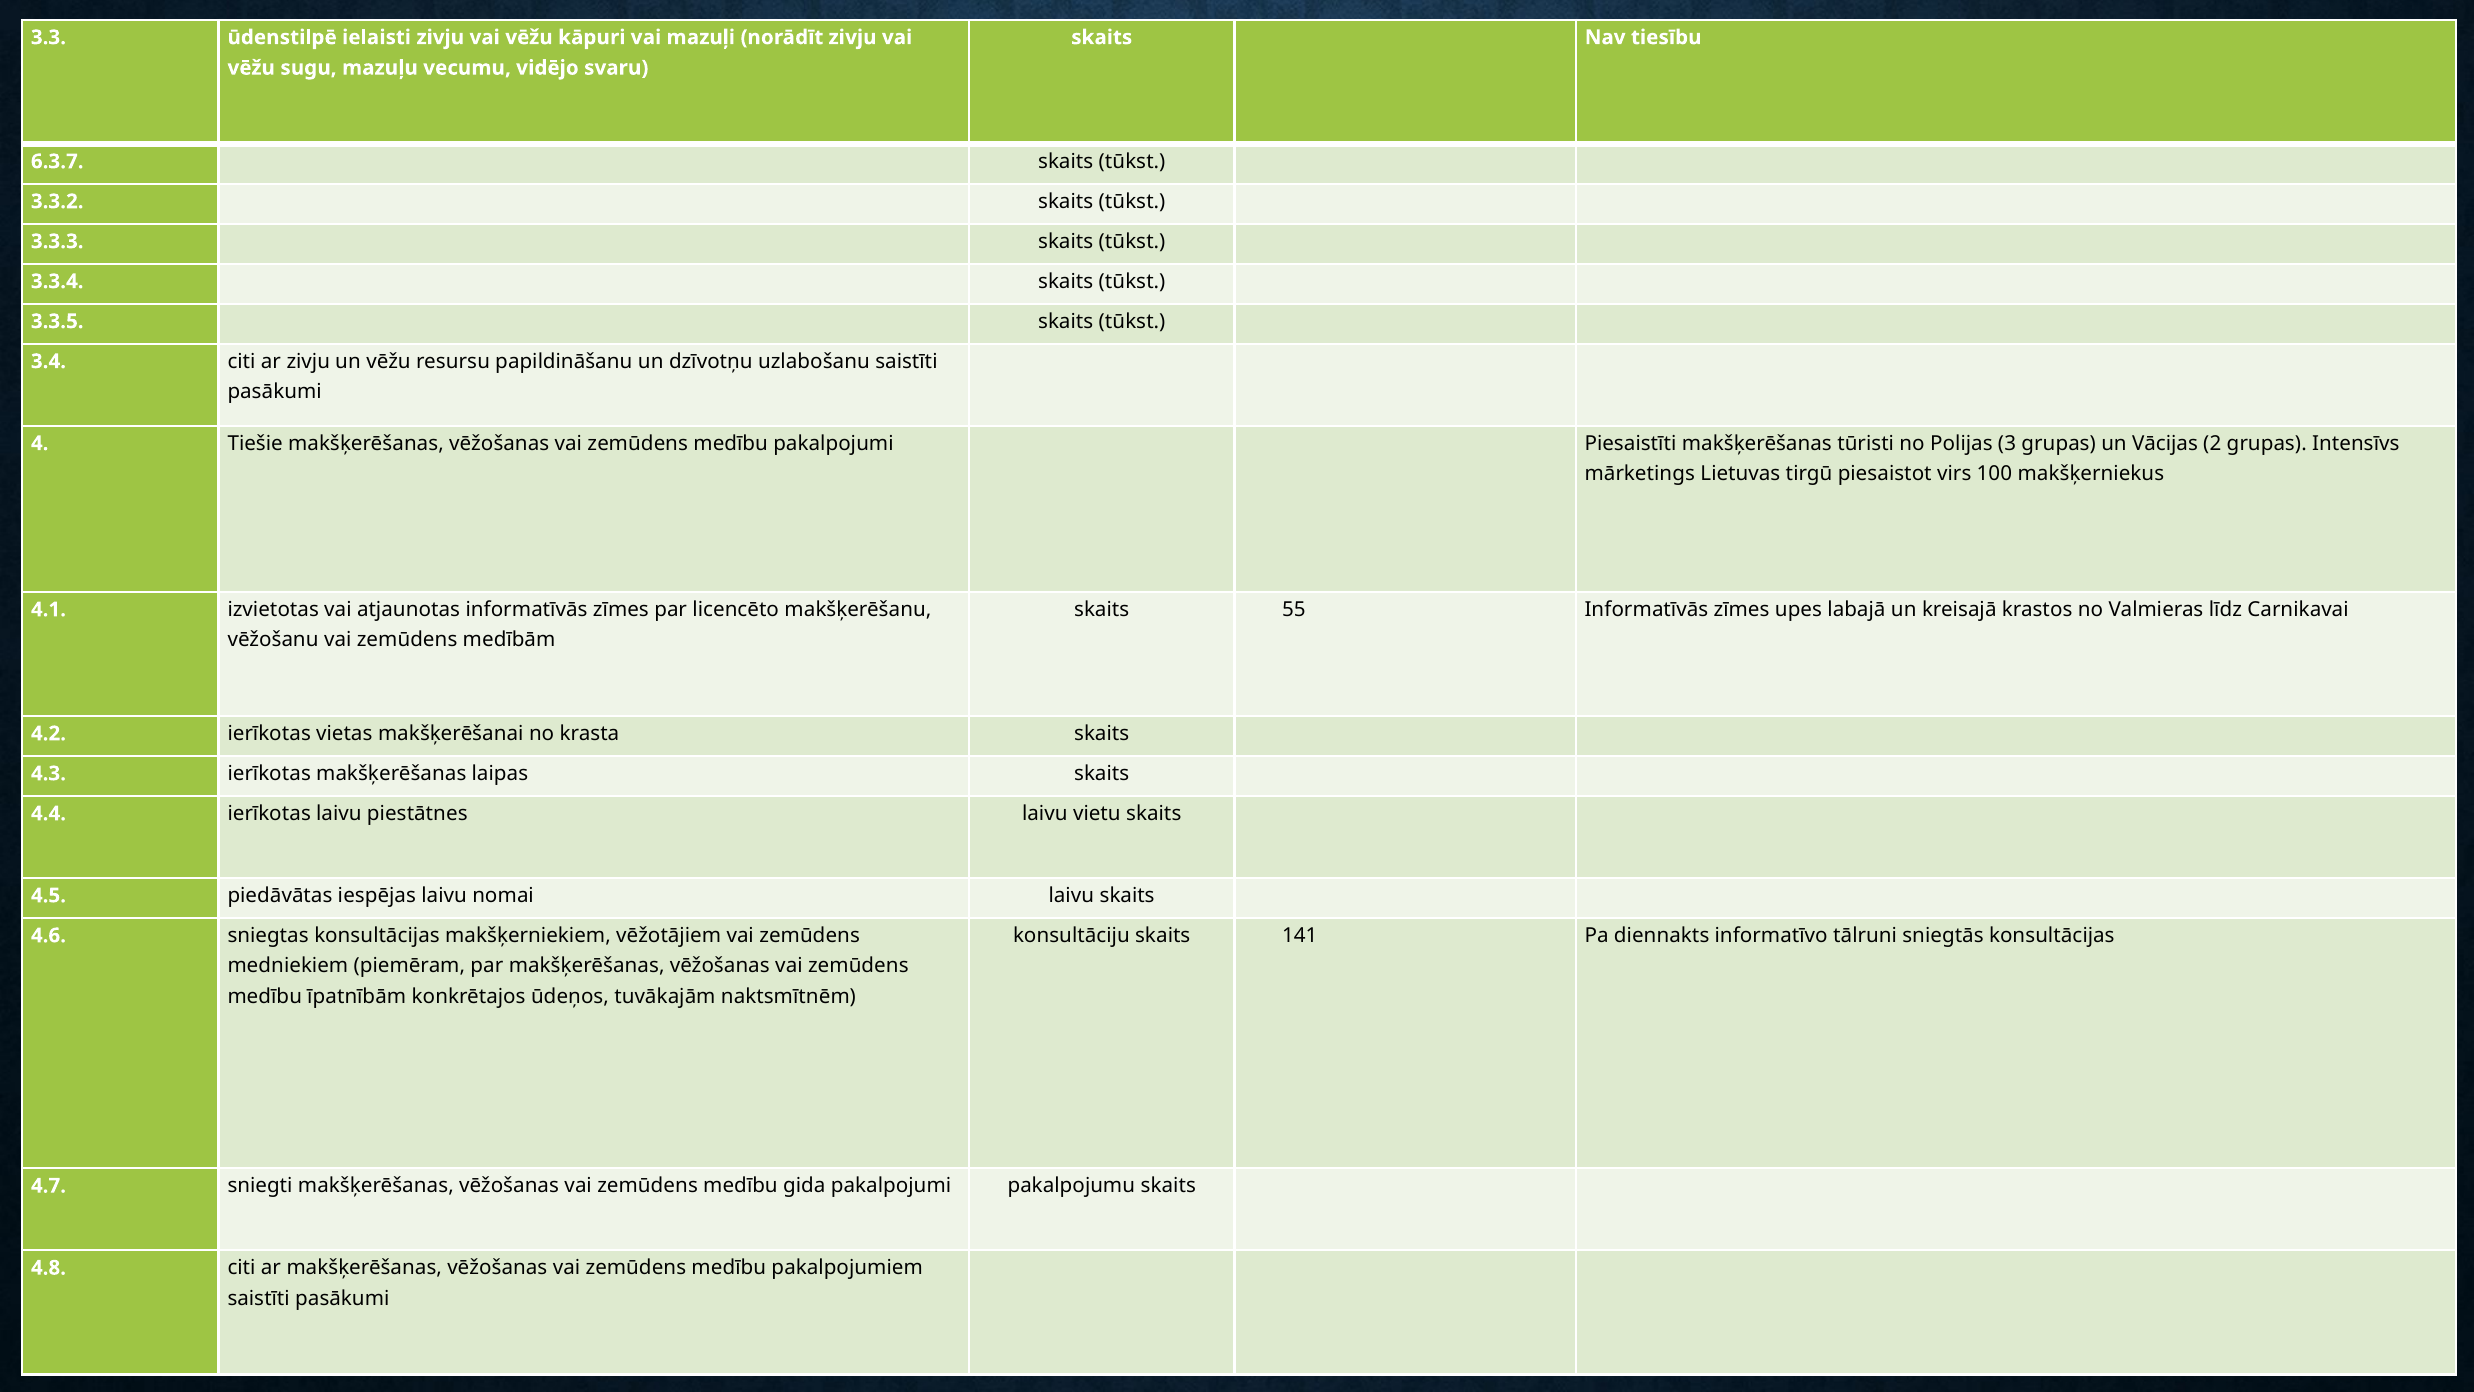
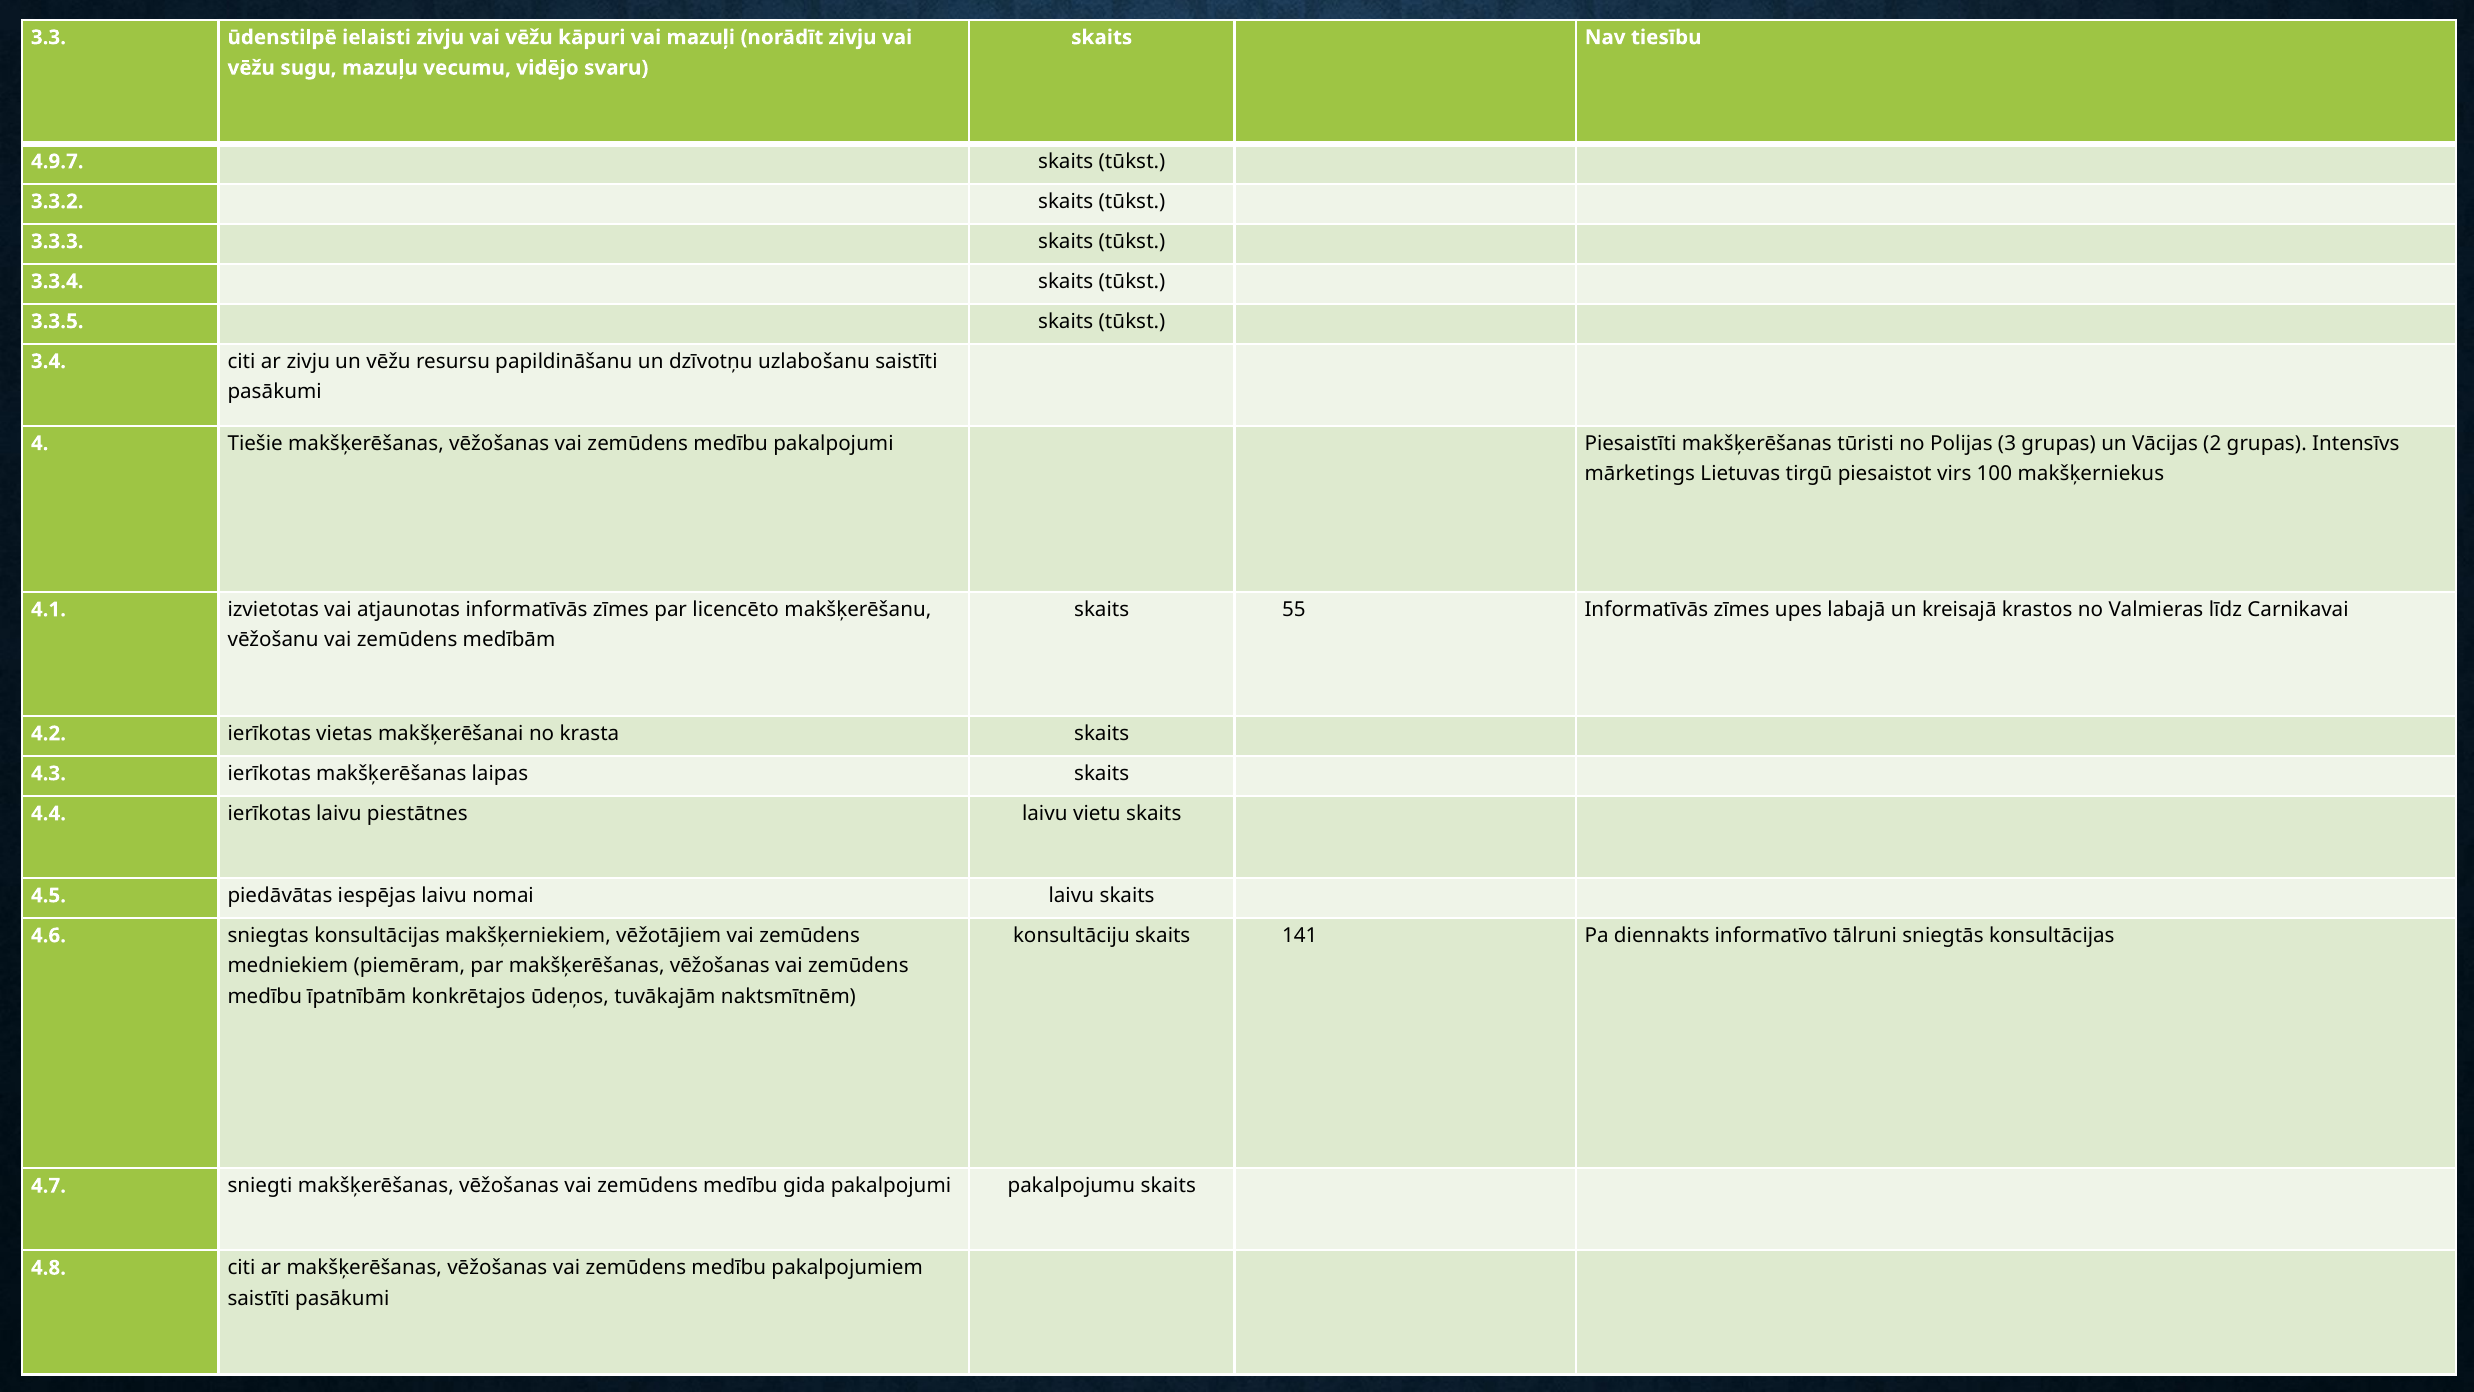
6.3.7: 6.3.7 -> 4.9.7
